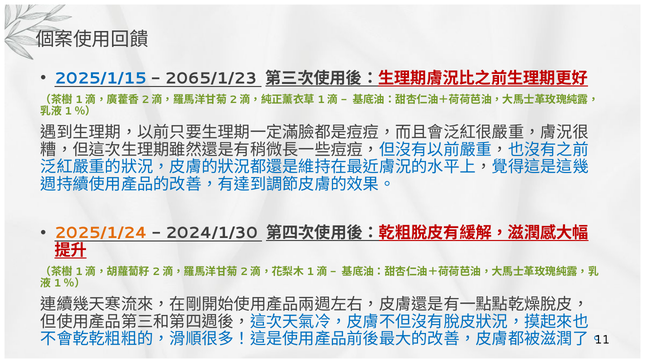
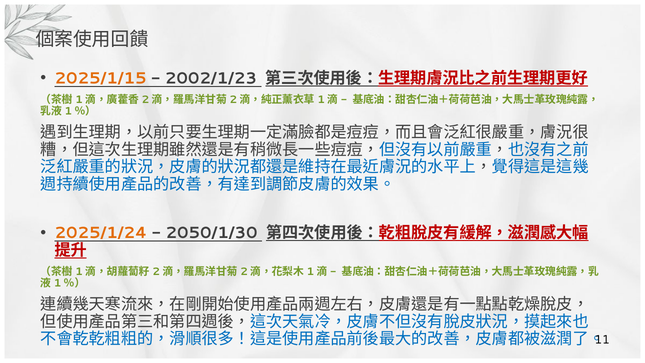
2025/1/15 colour: blue -> orange
2065/1/23: 2065/1/23 -> 2002/1/23
2024/1/30: 2024/1/30 -> 2050/1/30
